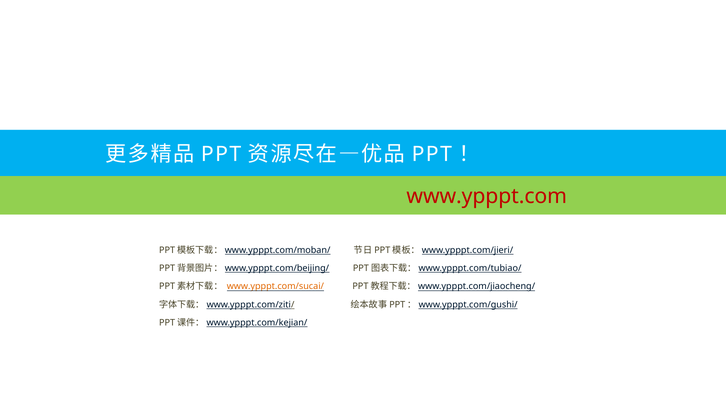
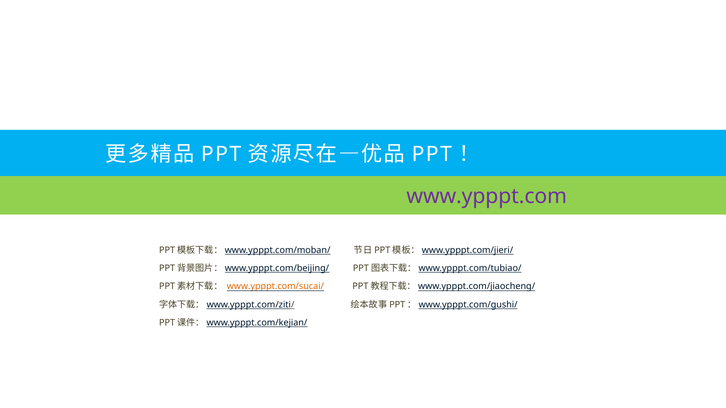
www.ypppt.com colour: red -> purple
